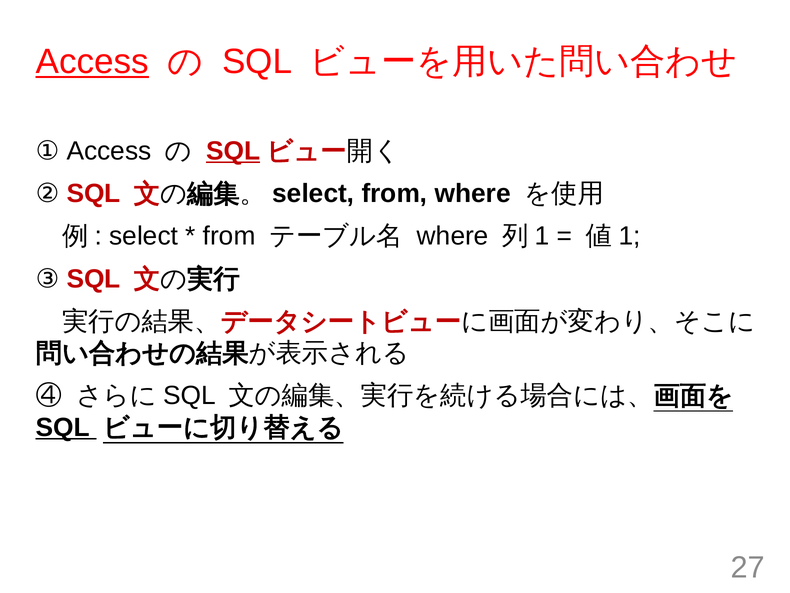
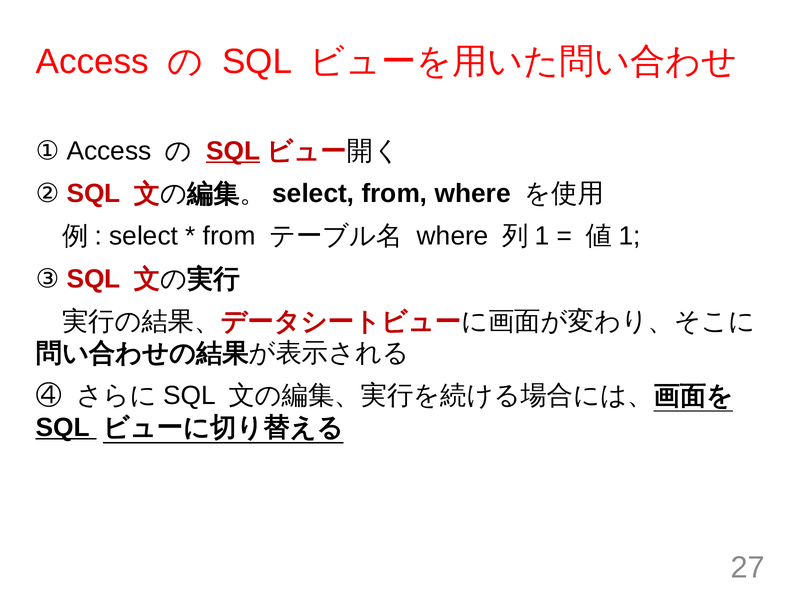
Access at (92, 62) underline: present -> none
